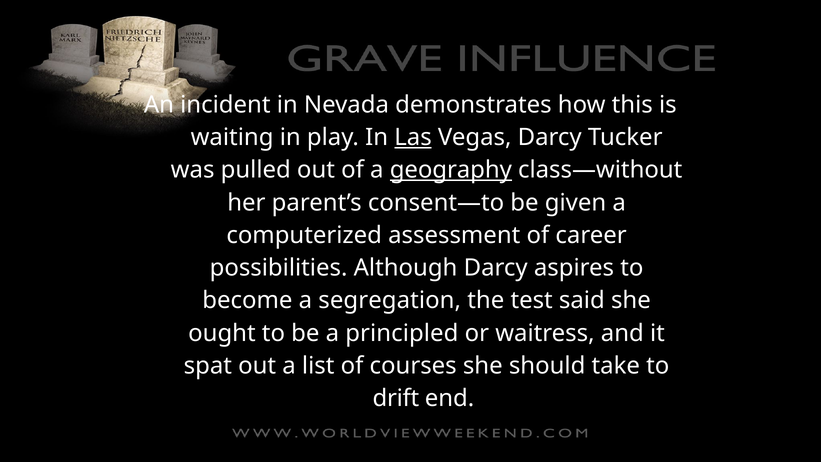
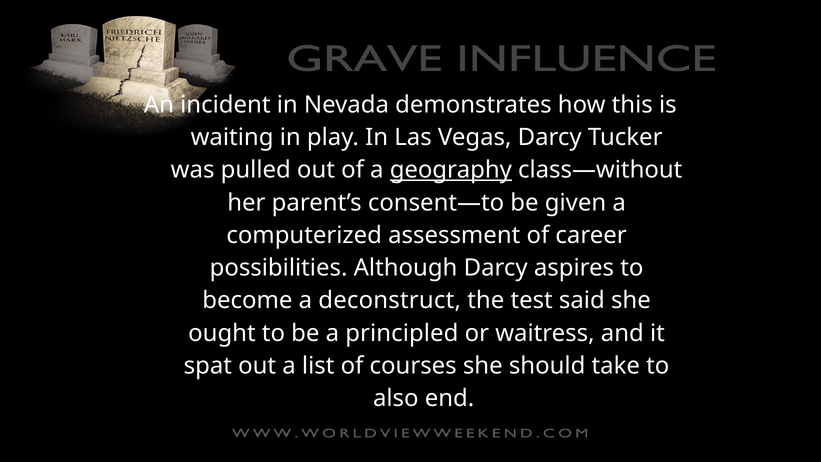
Las underline: present -> none
segregation: segregation -> deconstruct
drift: drift -> also
